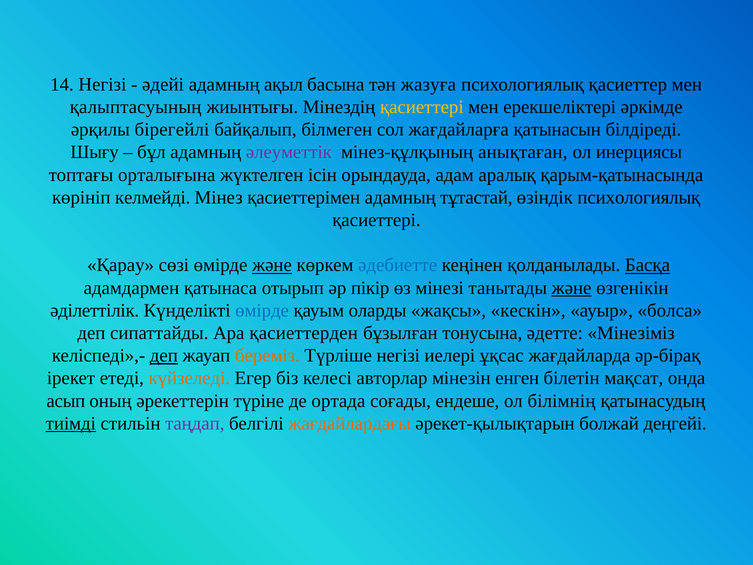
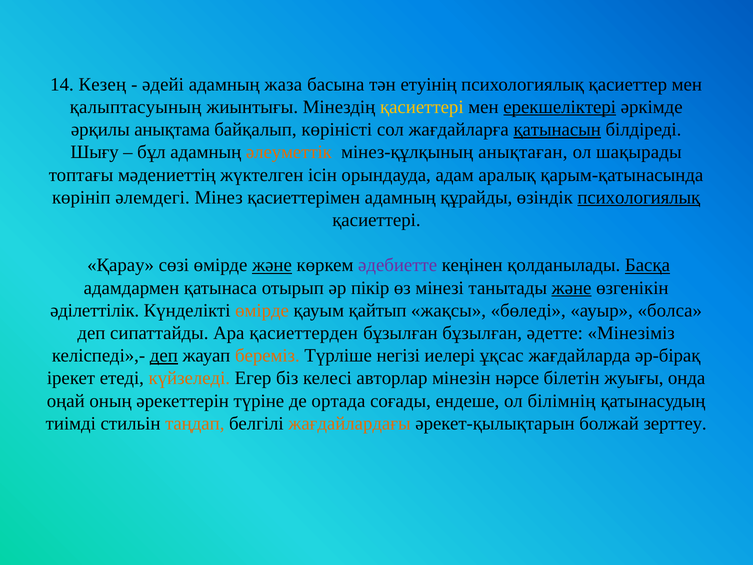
14 Негізі: Негізі -> Кезең
ақыл: ақыл -> жаза
жазуға: жазуға -> етуінің
ерекшеліктері underline: none -> present
бірегейлі: бірегейлі -> анықтама
білмеген: білмеген -> көріністі
қатынасын underline: none -> present
әлеуметтік colour: purple -> orange
инерциясы: инерциясы -> шақырады
орталығына: орталығына -> мәдениеттің
келмейді: келмейді -> әлемдегі
тұтастай: тұтастай -> құрайды
психологиялық at (639, 197) underline: none -> present
әдебиетте colour: blue -> purple
өмірде at (262, 310) colour: blue -> orange
оларды: оларды -> қайтып
кескін: кескін -> бөледі
бұзылған тонусына: тонусына -> бұзылған
енген: енген -> нәрсе
мақсат: мақсат -> жуығы
асып: асып -> оңай
тиімді underline: present -> none
таңдап colour: purple -> orange
деңгейі: деңгейі -> зерттеу
